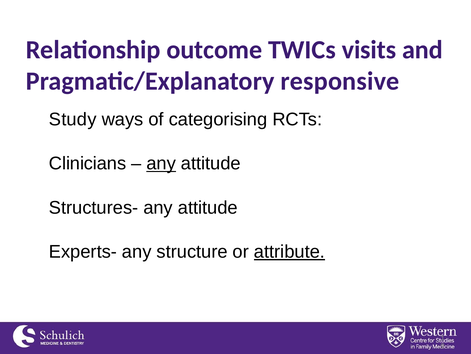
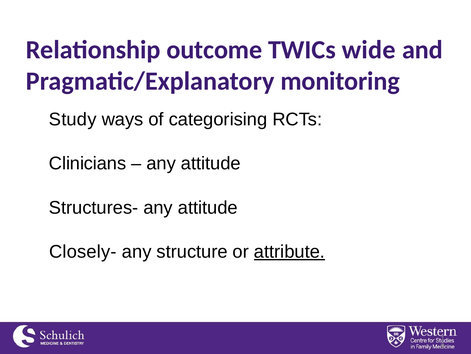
visits: visits -> wide
responsive: responsive -> monitoring
any at (161, 163) underline: present -> none
Experts-: Experts- -> Closely-
